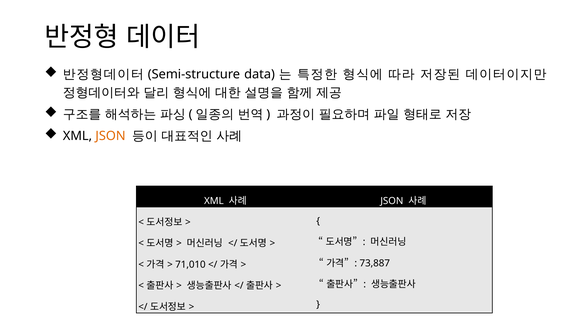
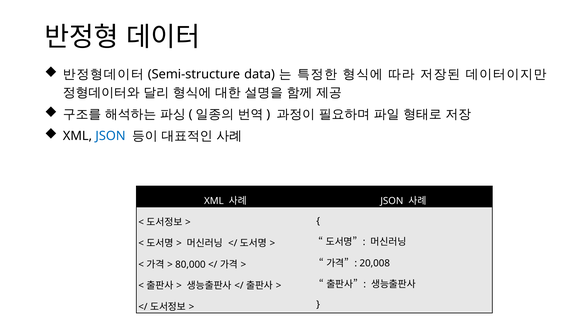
JSON at (110, 136) colour: orange -> blue
73,887: 73,887 -> 20,008
71,010: 71,010 -> 80,000
